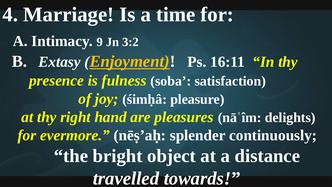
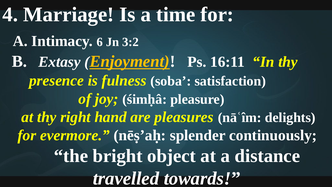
9: 9 -> 6
